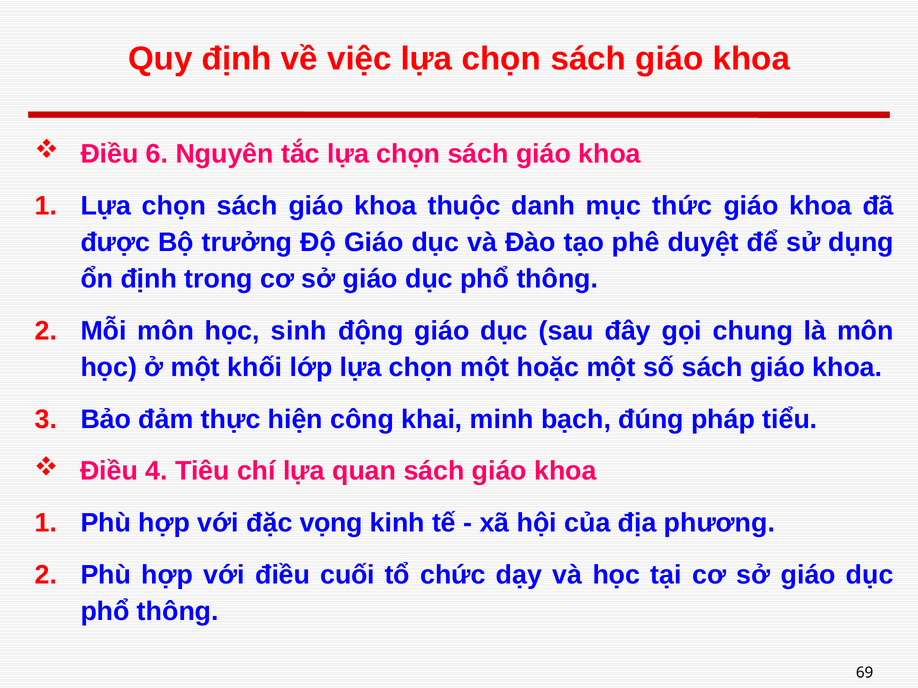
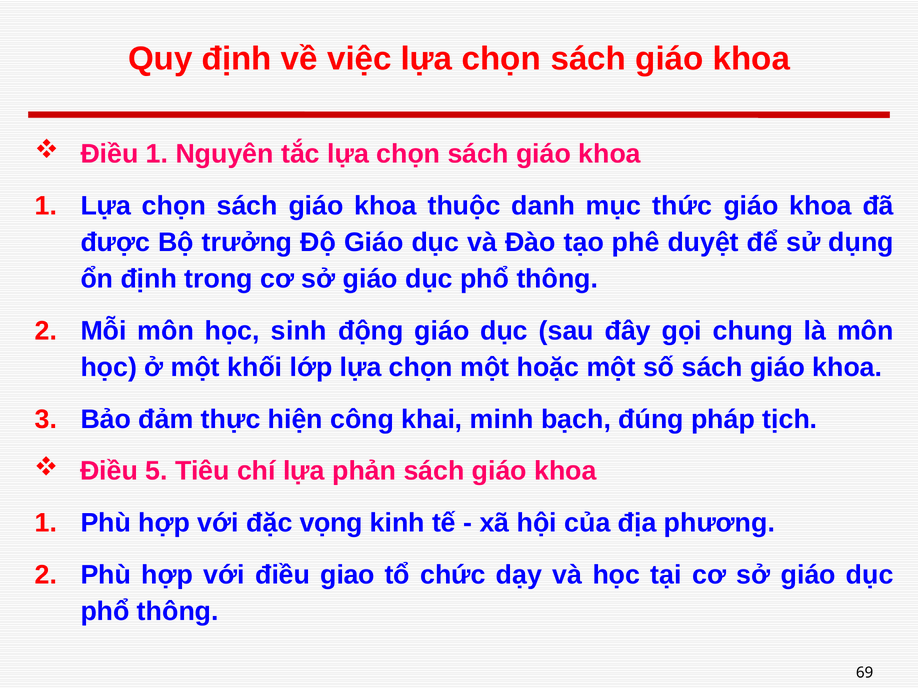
Điều 6: 6 -> 1
tiểu: tiểu -> tịch
4: 4 -> 5
quan: quan -> phản
cuối: cuối -> giao
